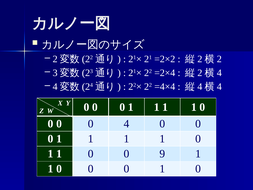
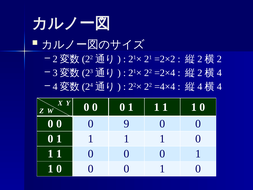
0 4: 4 -> 9
9 at (162, 154): 9 -> 0
